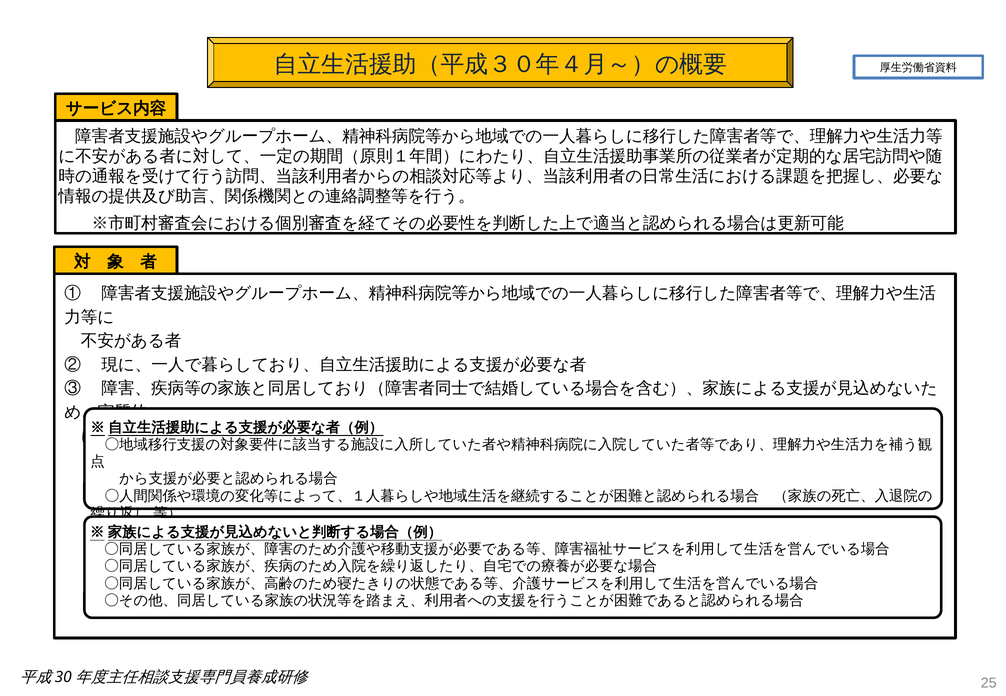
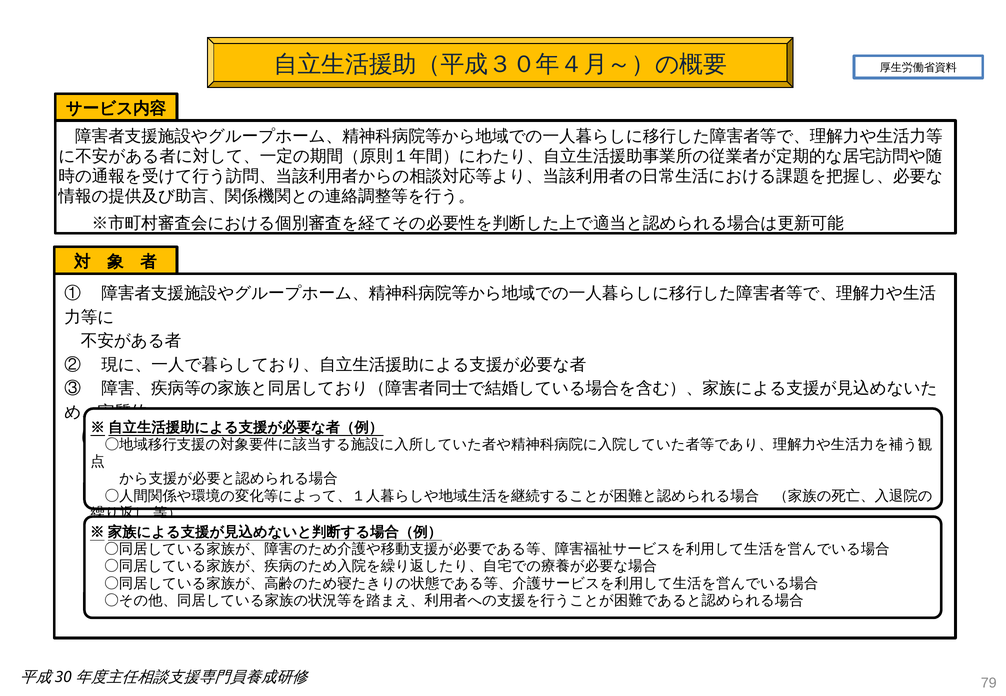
25: 25 -> 79
